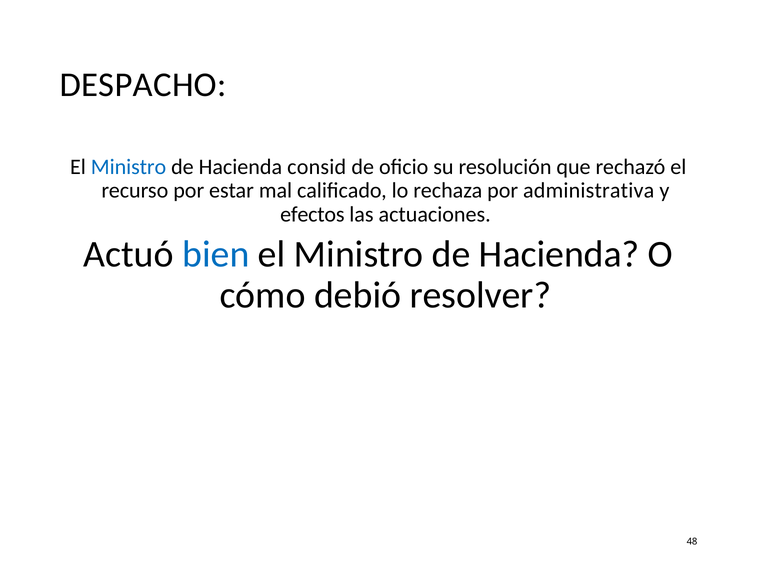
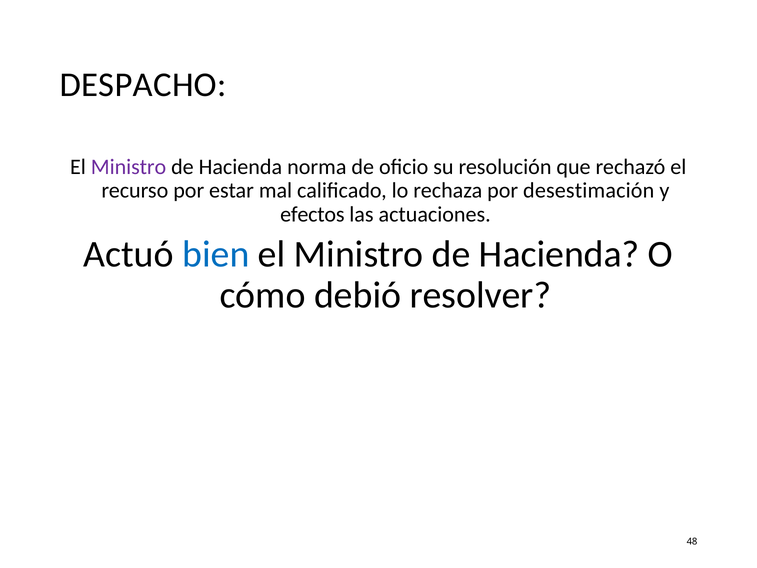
Ministro at (129, 167) colour: blue -> purple
consid: consid -> norma
administrativa: administrativa -> desestimación
